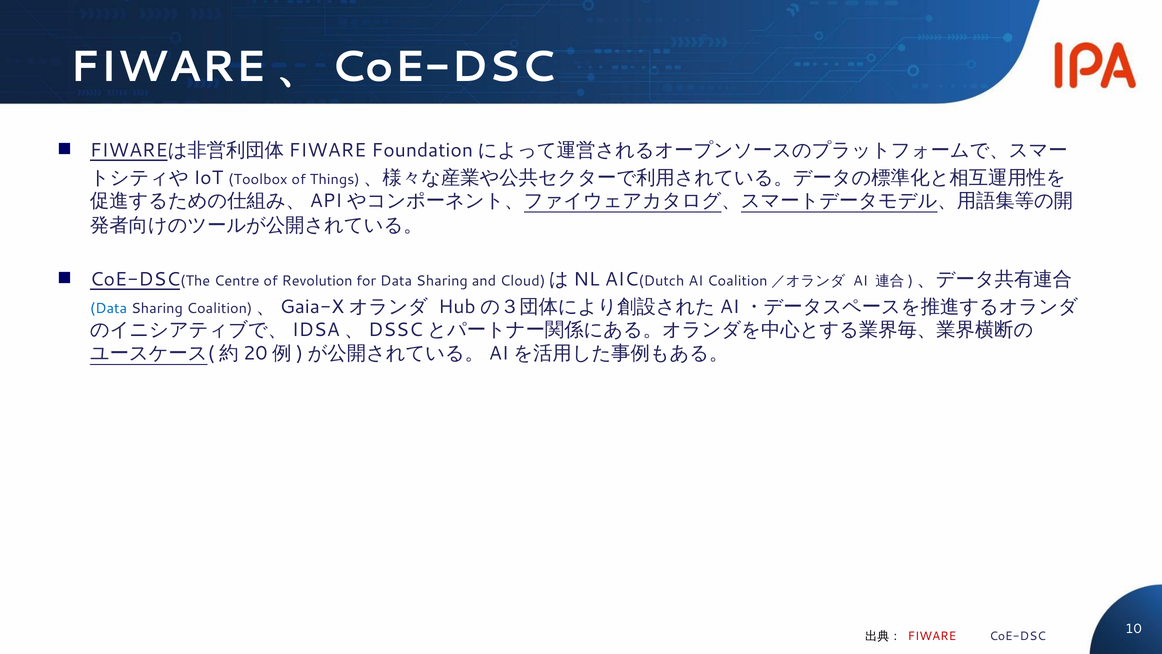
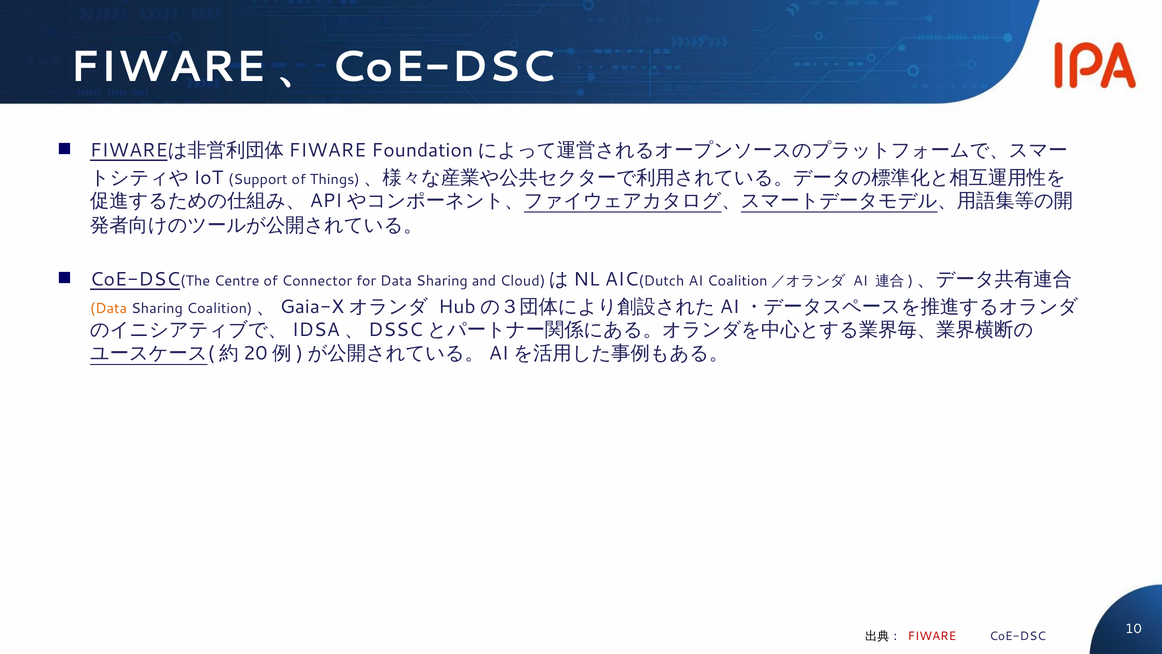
Toolbox: Toolbox -> Support
Revolution: Revolution -> Connector
Data at (109, 308) colour: blue -> orange
